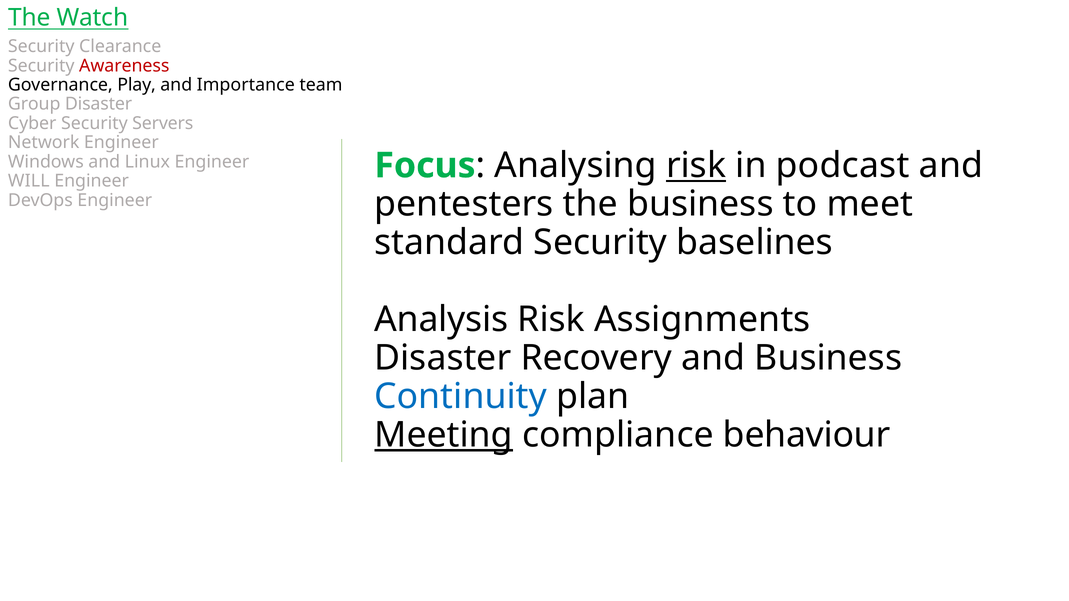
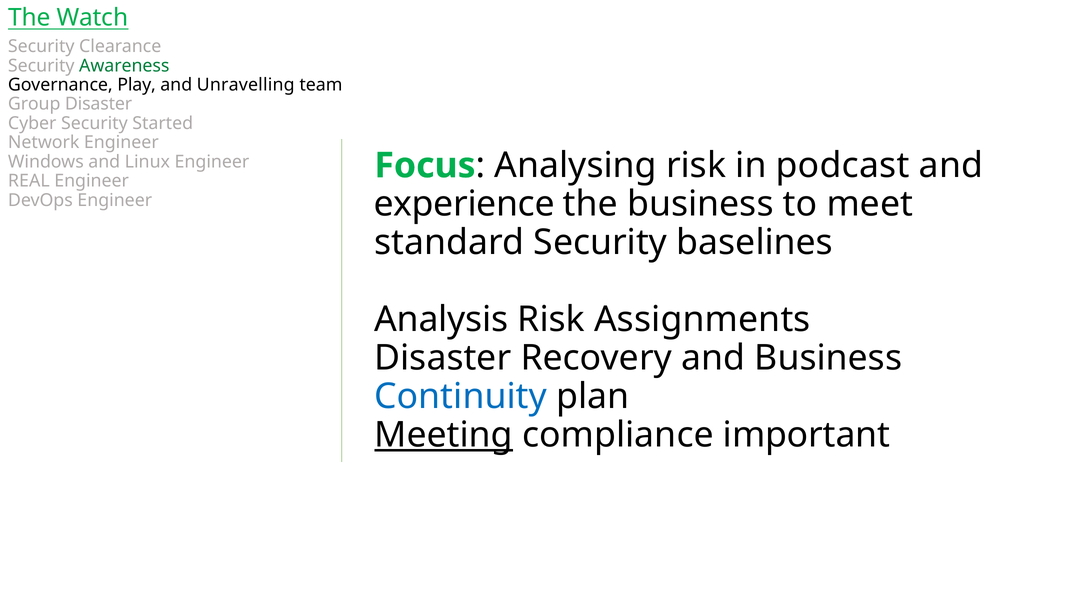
Awareness colour: red -> green
Importance: Importance -> Unravelling
Servers: Servers -> Started
risk at (696, 166) underline: present -> none
WILL: WILL -> REAL
pentesters: pentesters -> experience
behaviour: behaviour -> important
